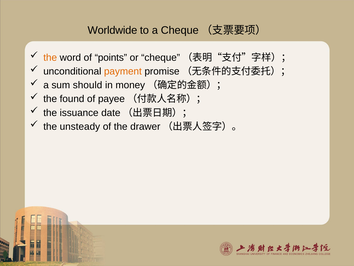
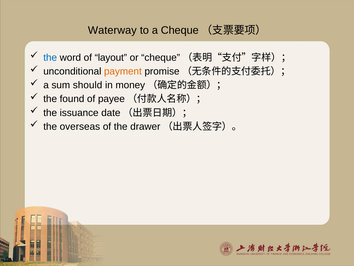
Worldwide: Worldwide -> Waterway
the at (50, 57) colour: orange -> blue
points: points -> layout
unsteady: unsteady -> overseas
